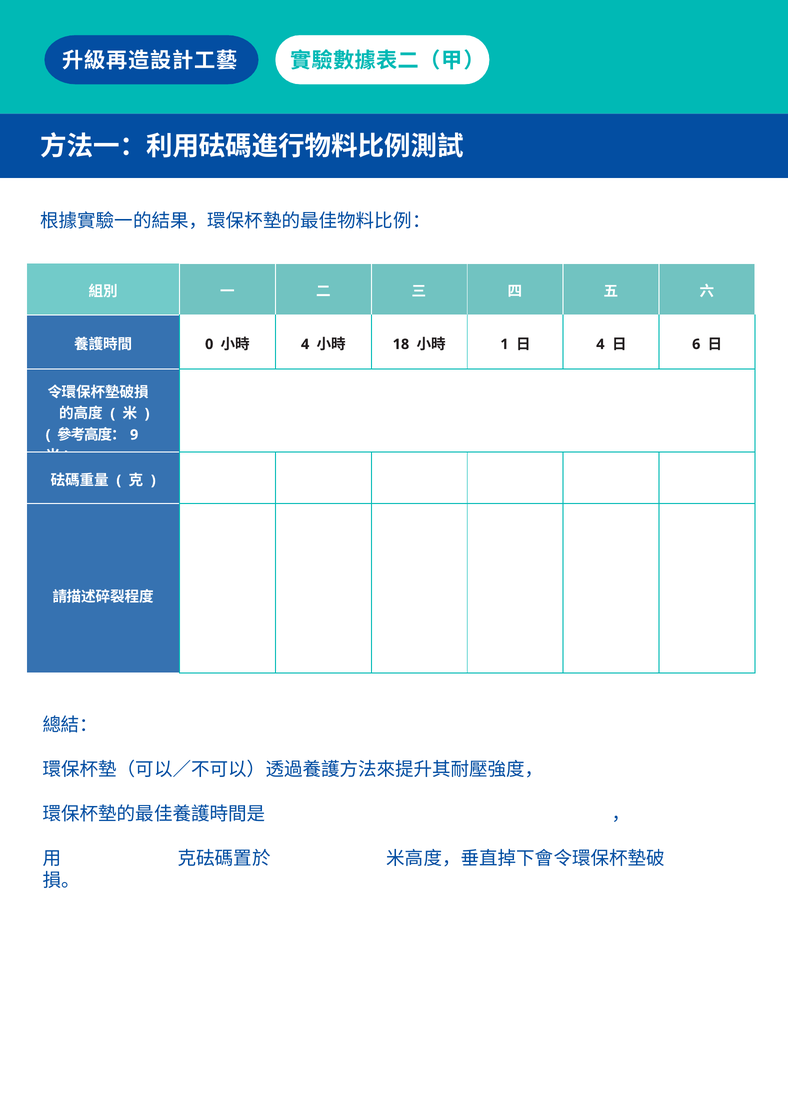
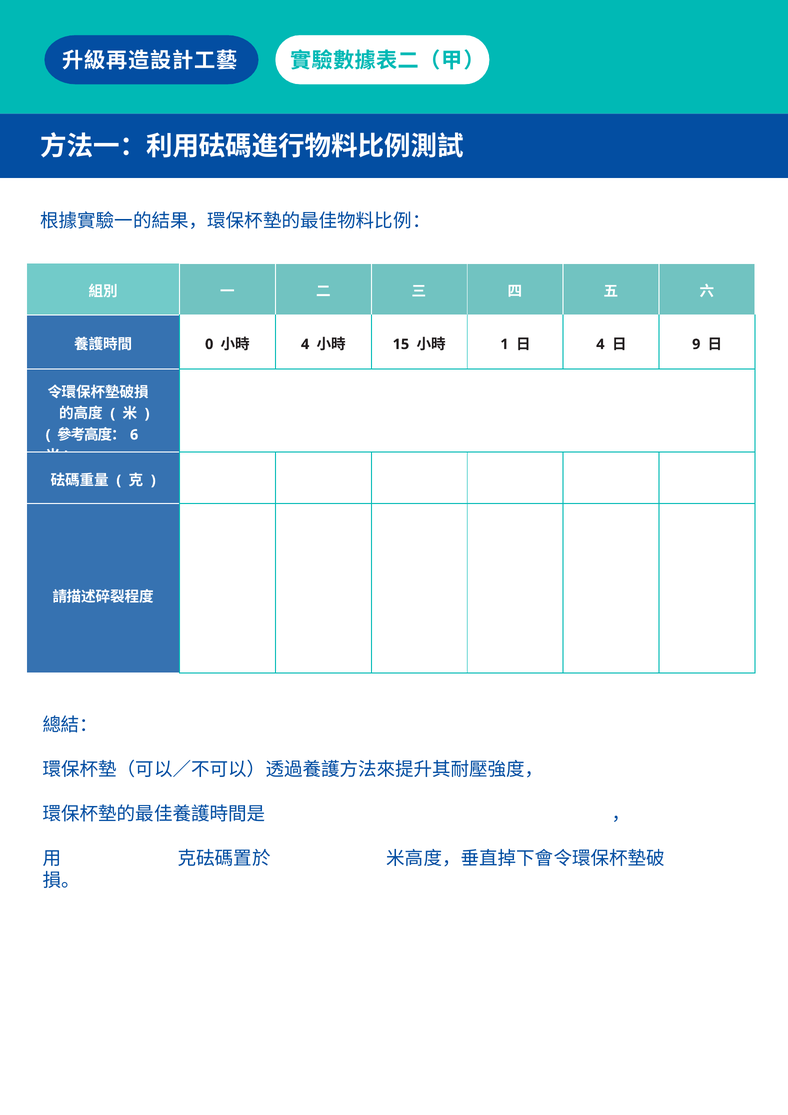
18: 18 -> 15
6: 6 -> 9
9: 9 -> 6
